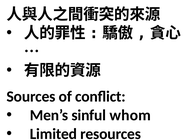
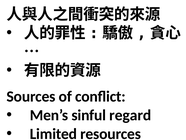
whom: whom -> regard
